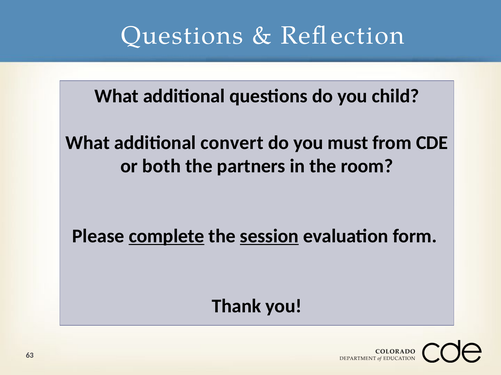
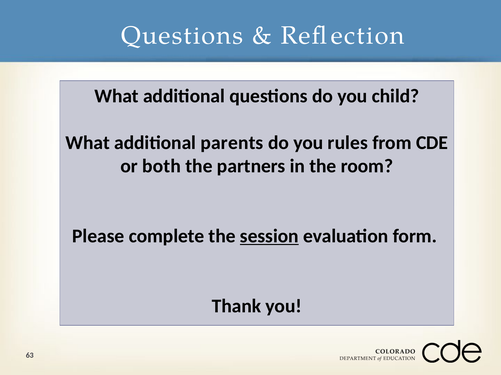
convert: convert -> parents
must: must -> rules
complete underline: present -> none
